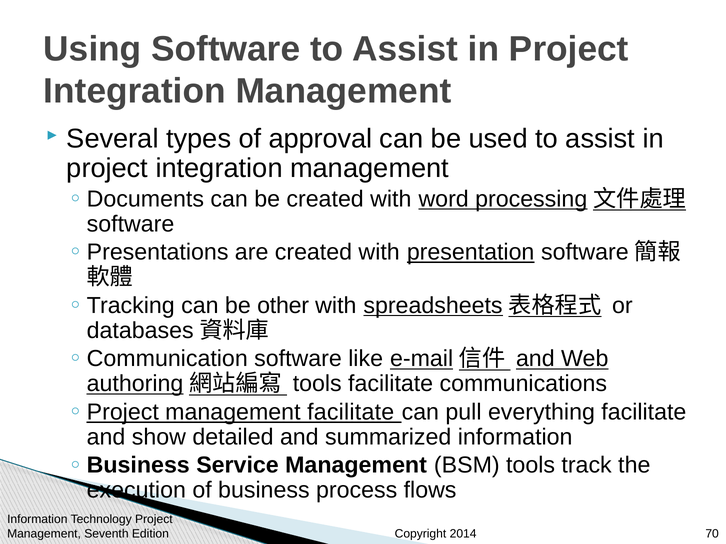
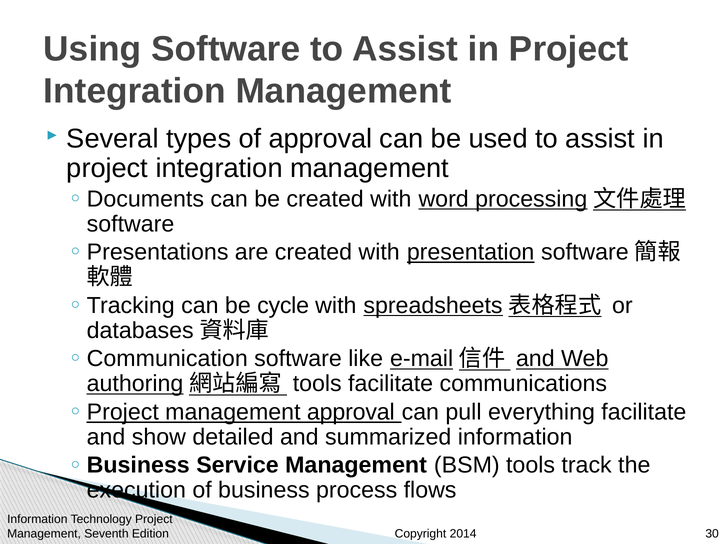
other: other -> cycle
management facilitate: facilitate -> approval
70: 70 -> 30
